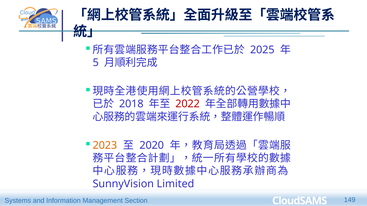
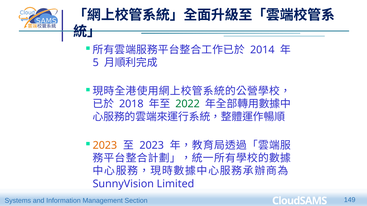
2025: 2025 -> 2014
2022 colour: red -> green
2020 at (152, 146): 2020 -> 2023
